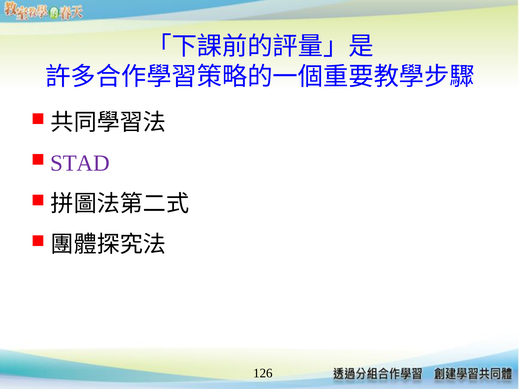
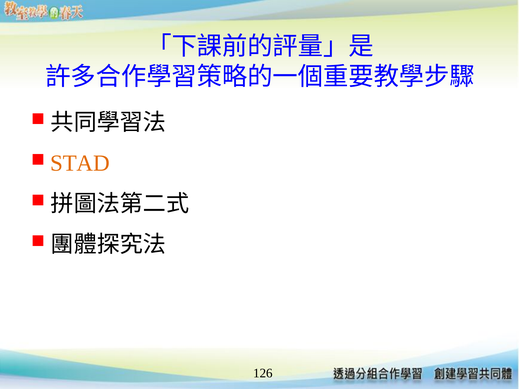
STAD colour: purple -> orange
